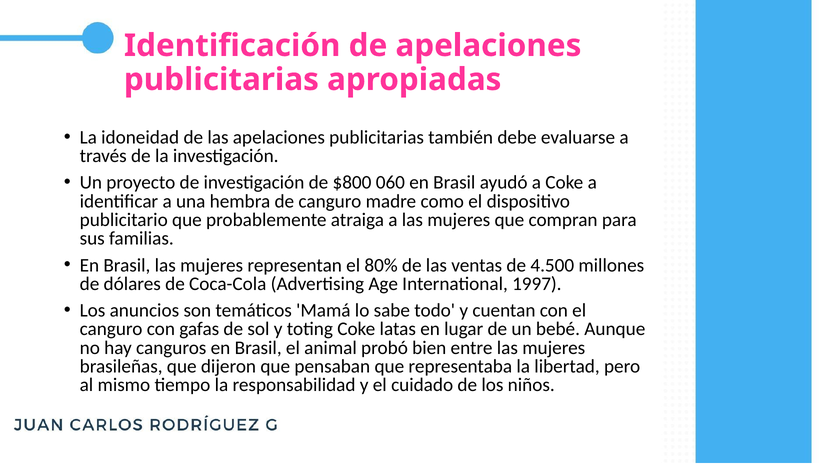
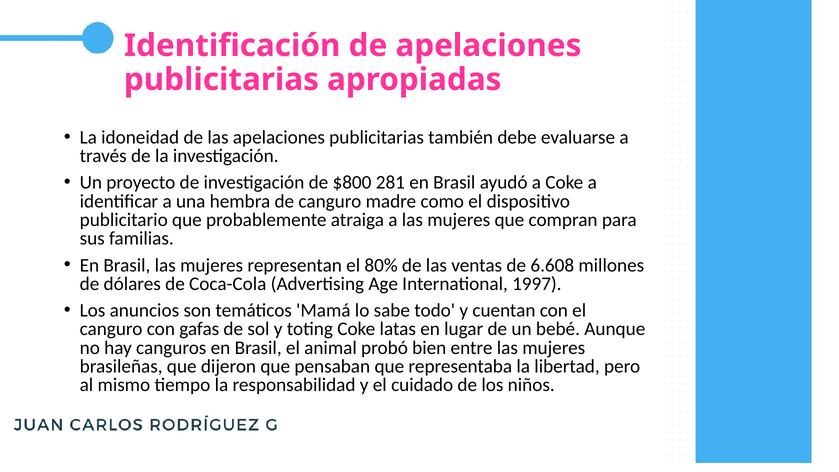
060: 060 -> 281
4.500: 4.500 -> 6.608
